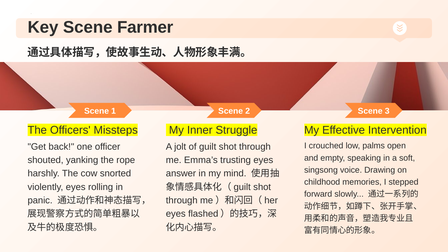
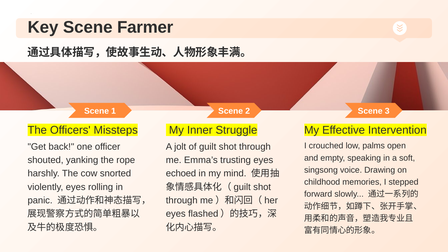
answer: answer -> echoed
